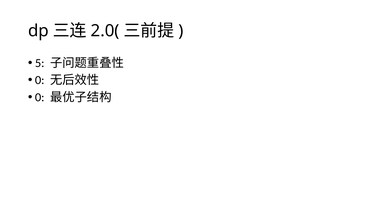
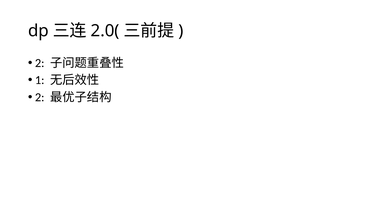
5 at (40, 63): 5 -> 2
0 at (40, 80): 0 -> 1
0 at (40, 97): 0 -> 2
